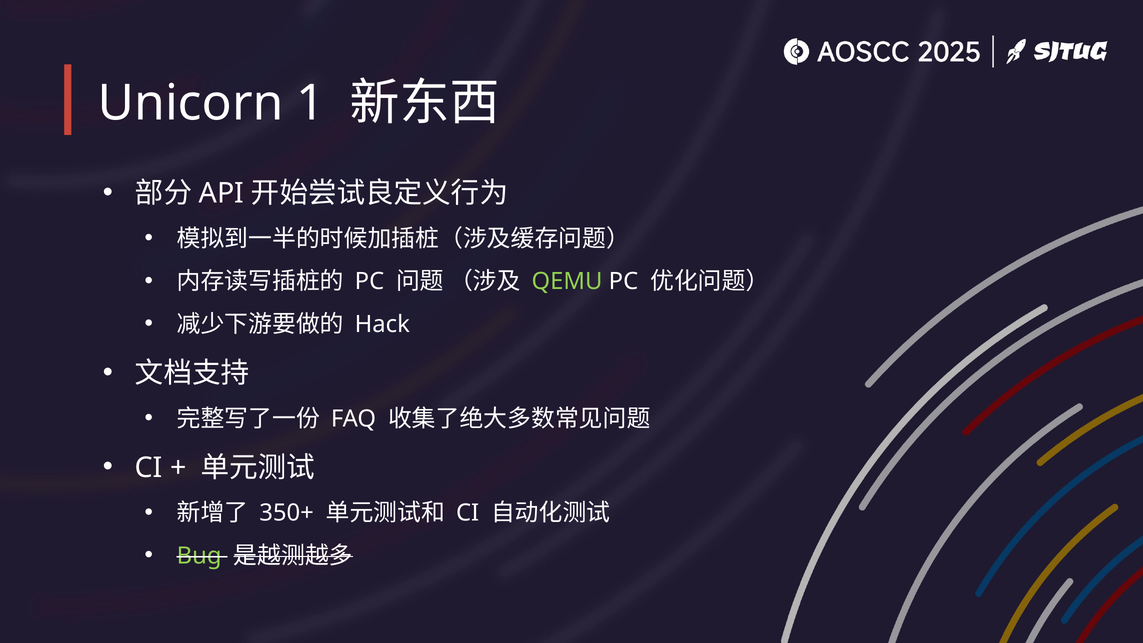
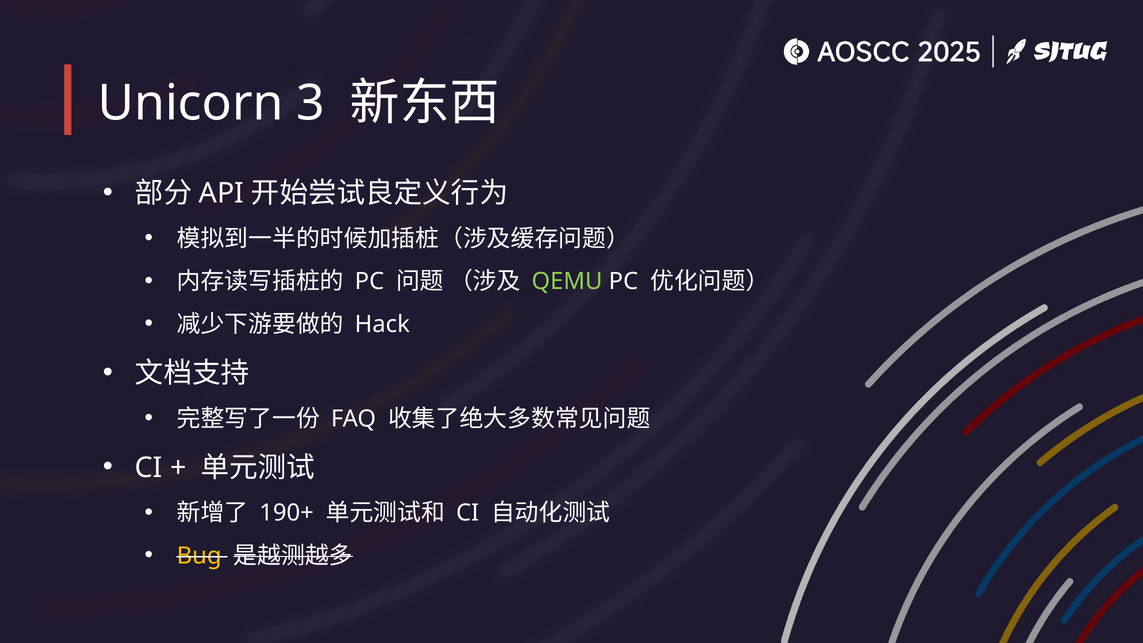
1: 1 -> 3
350+: 350+ -> 190+
Bug colour: light green -> yellow
